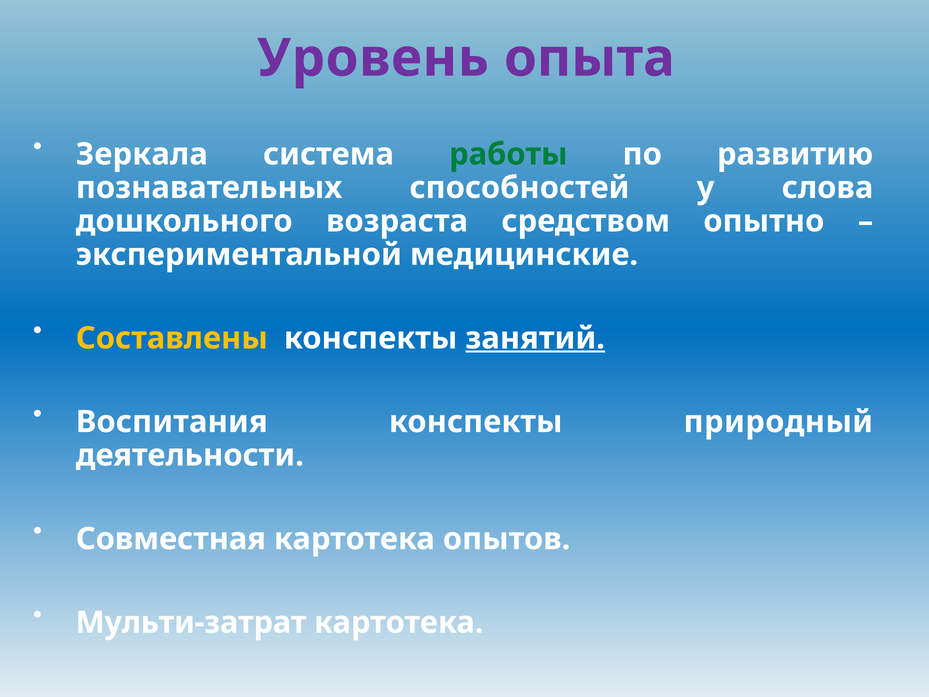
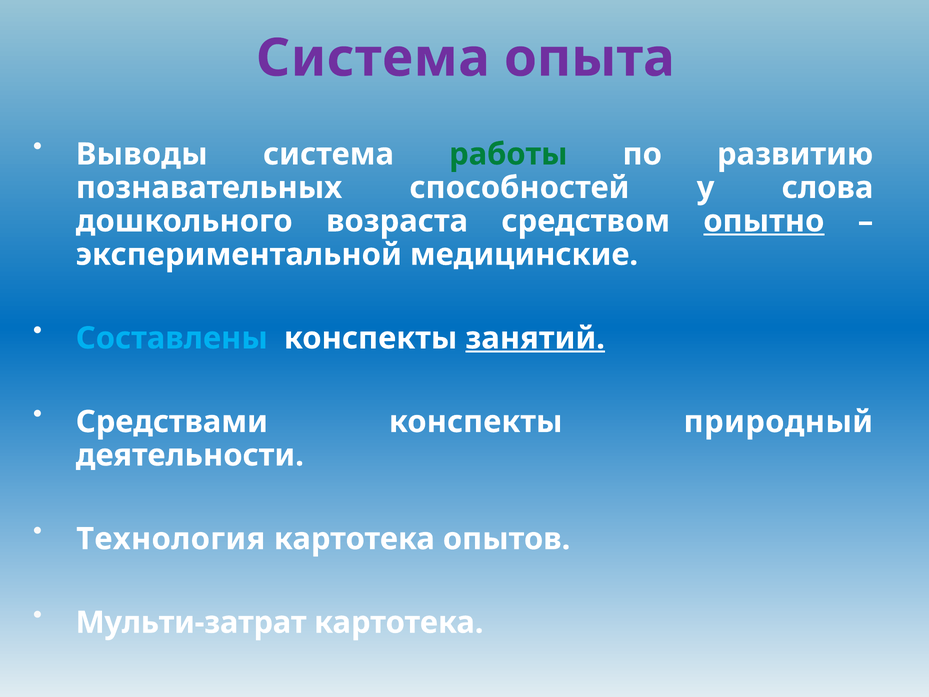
Уровень at (373, 58): Уровень -> Система
Зеркала: Зеркала -> Выводы
опытно underline: none -> present
Составлены colour: yellow -> light blue
Воспитания: Воспитания -> Средствами
Совместная: Совместная -> Технология
